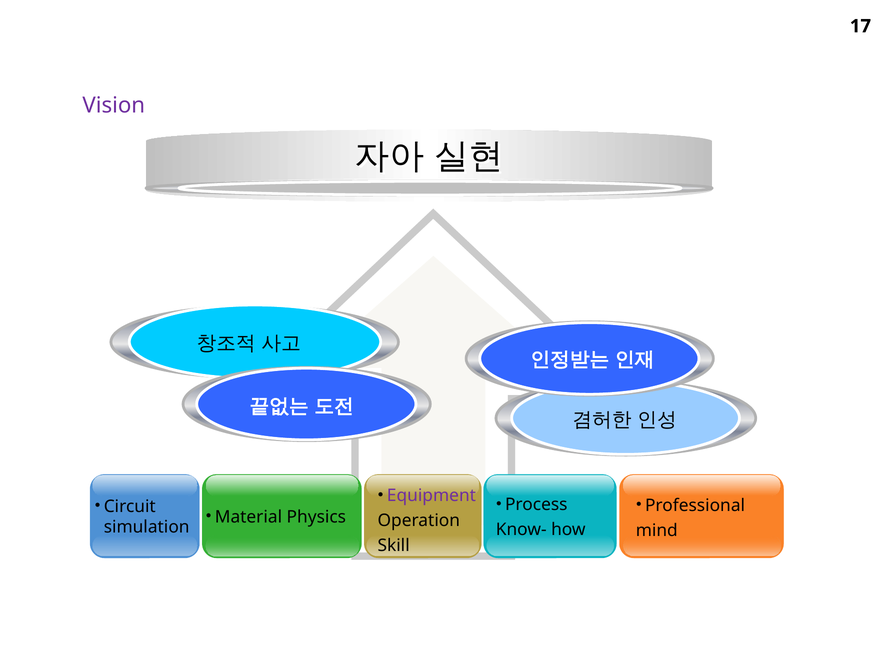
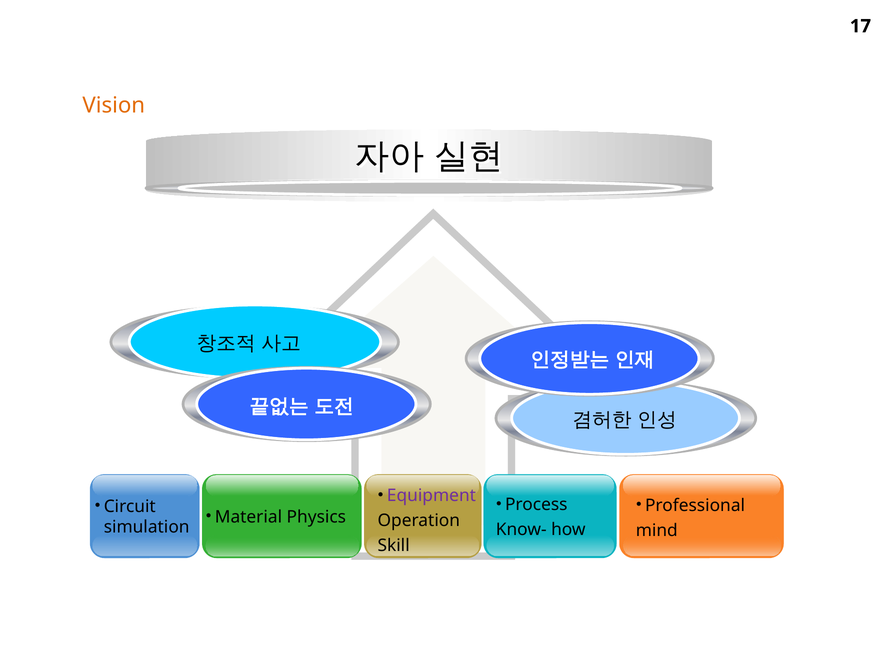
Vision colour: purple -> orange
